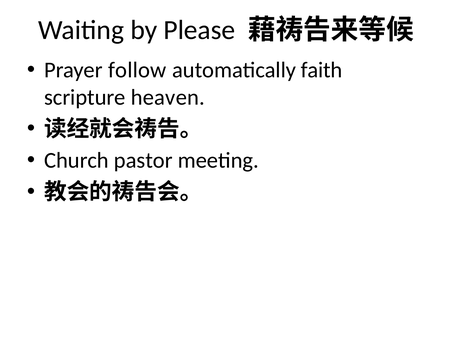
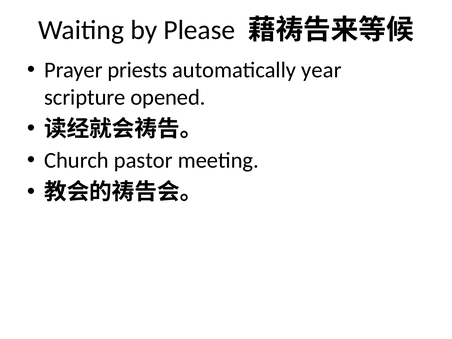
follow: follow -> priests
faith: faith -> year
heaven: heaven -> opened
